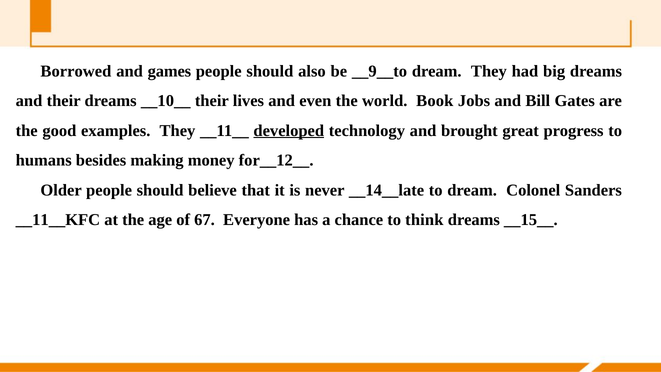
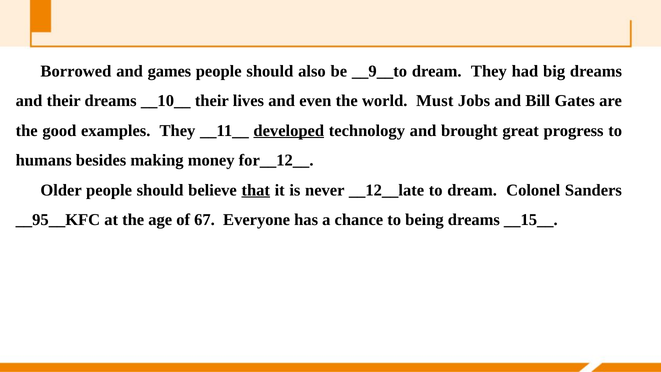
Book: Book -> Must
that underline: none -> present
__14__late: __14__late -> __12__late
__11__KFC: __11__KFC -> __95__KFC
think: think -> being
